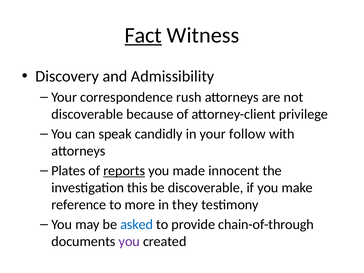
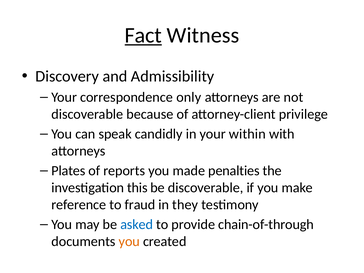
rush: rush -> only
follow: follow -> within
reports underline: present -> none
innocent: innocent -> penalties
more: more -> fraud
you at (129, 241) colour: purple -> orange
